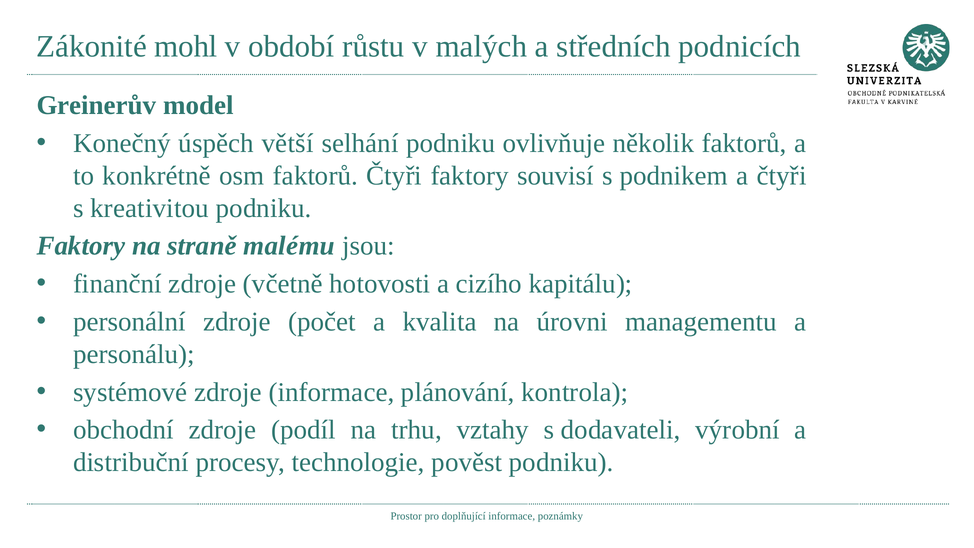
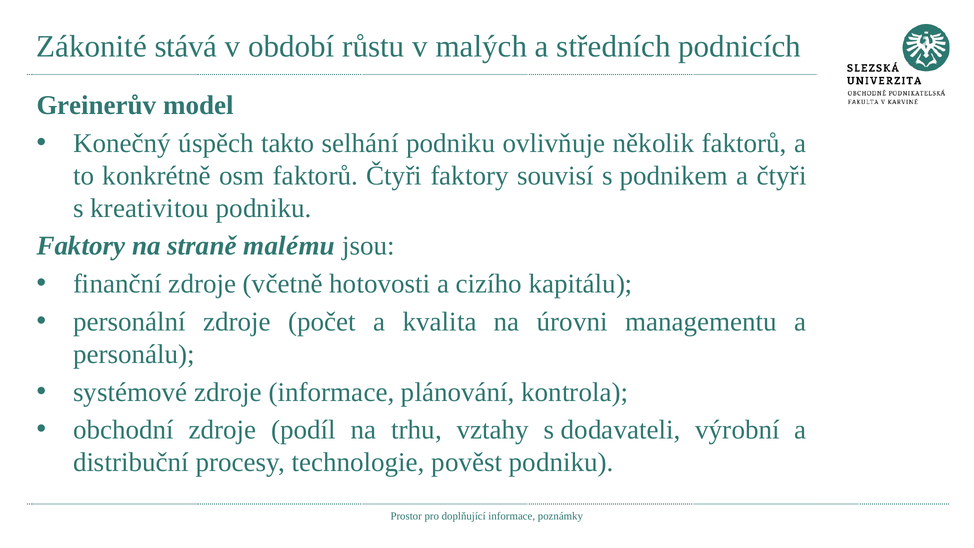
mohl: mohl -> stává
větší: větší -> takto
